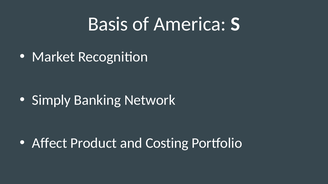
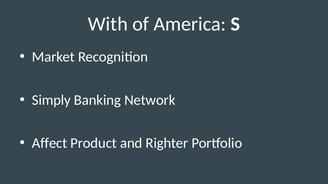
Basis: Basis -> With
Costing: Costing -> Righter
